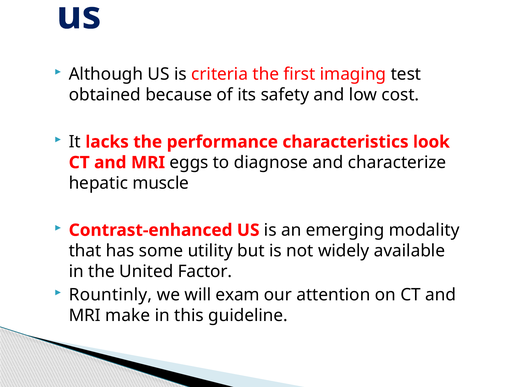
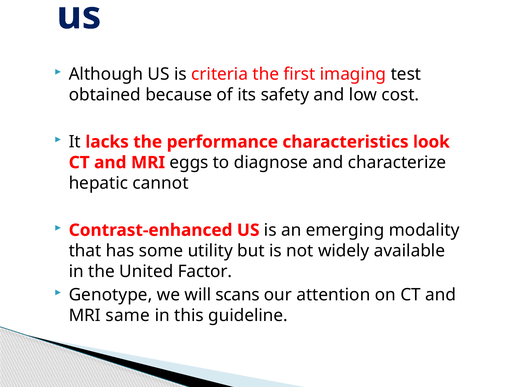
muscle: muscle -> cannot
Rountinly: Rountinly -> Genotype
exam: exam -> scans
make: make -> same
